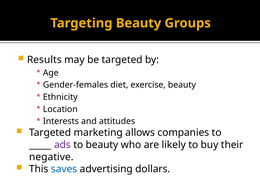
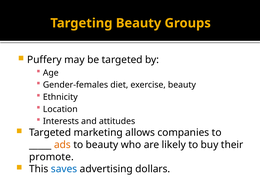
Results: Results -> Puffery
ads colour: purple -> orange
negative: negative -> promote
